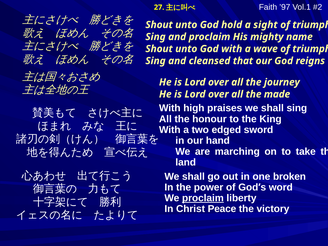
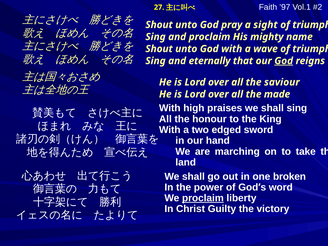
hold: hold -> pray
cleansed: cleansed -> eternally
God at (284, 61) underline: none -> present
journey: journey -> saviour
Peace: Peace -> Guilty
